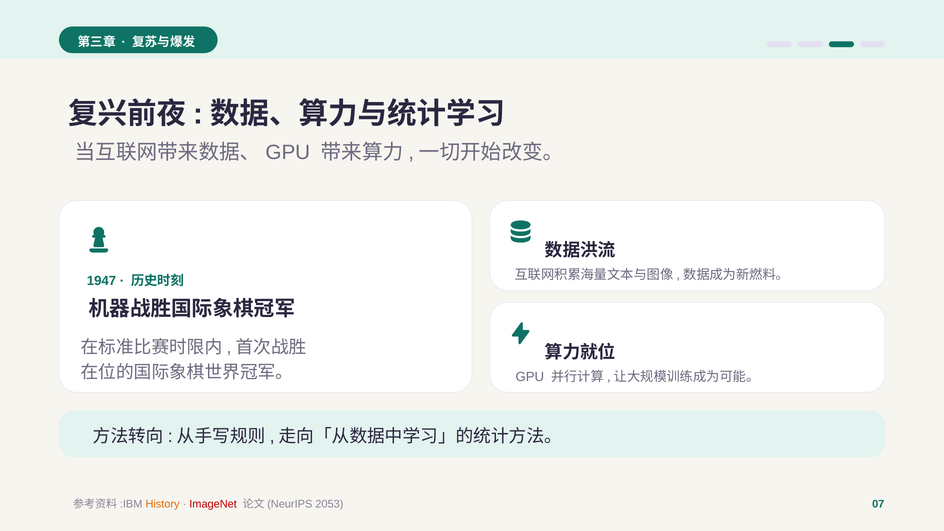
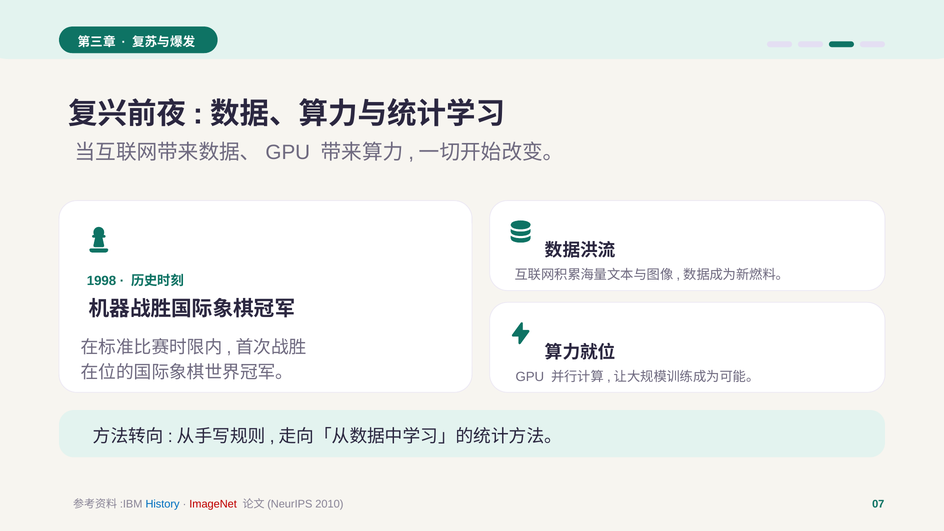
1947: 1947 -> 1998
History colour: orange -> blue
2053: 2053 -> 2010
